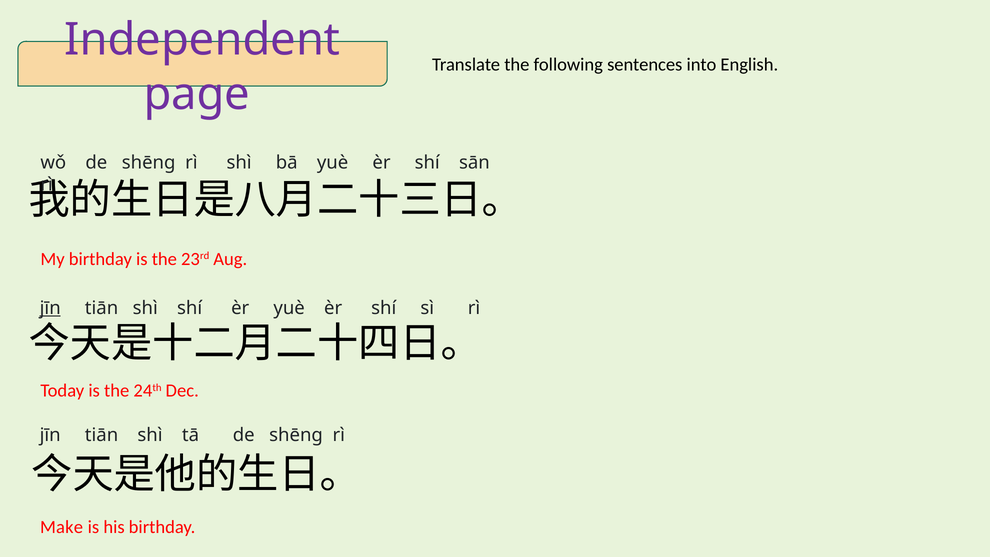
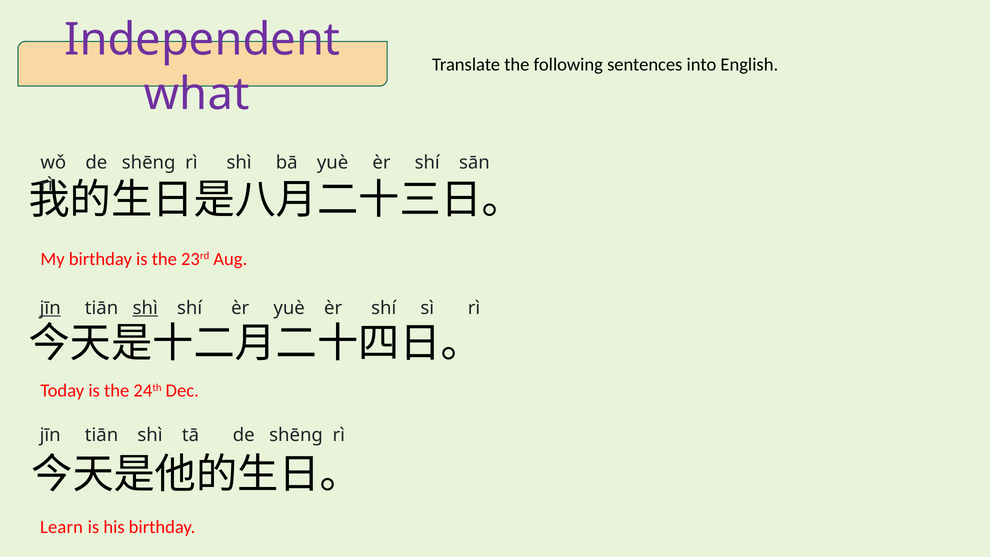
page: page -> what
shì at (145, 308) underline: none -> present
Make: Make -> Learn
